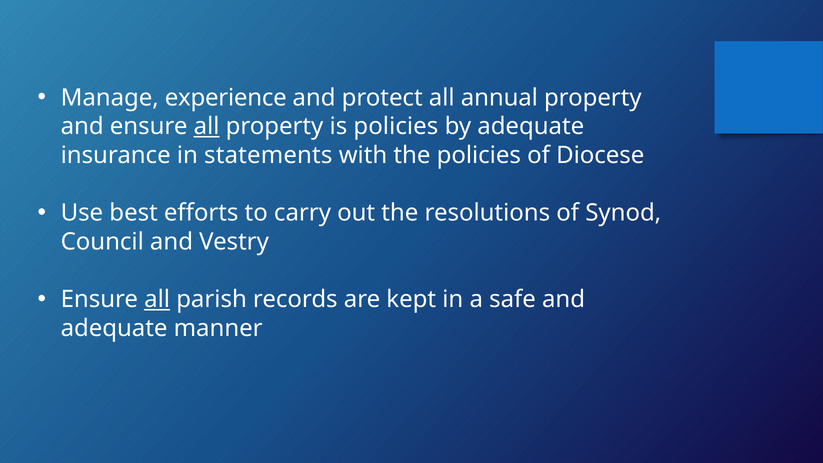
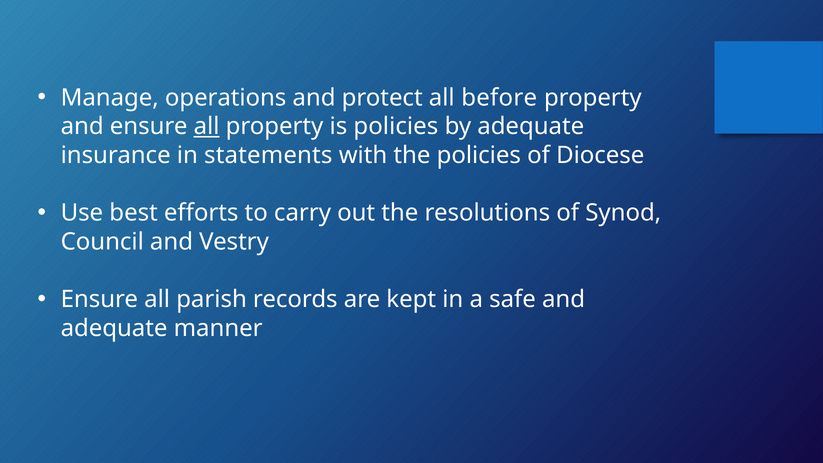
experience: experience -> operations
annual: annual -> before
all at (157, 299) underline: present -> none
